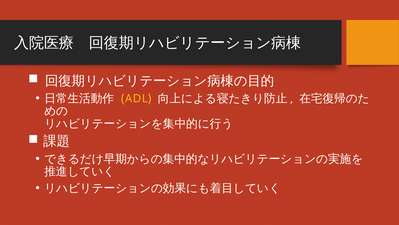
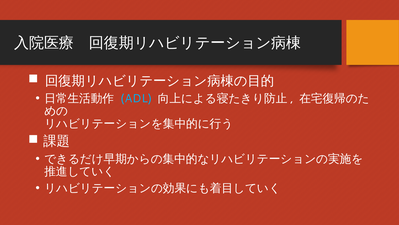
ADL colour: yellow -> light blue
